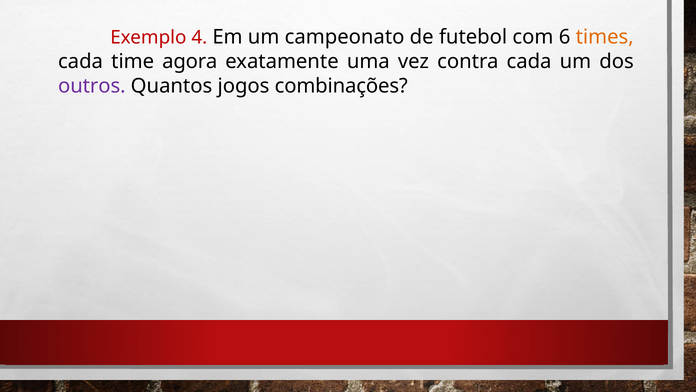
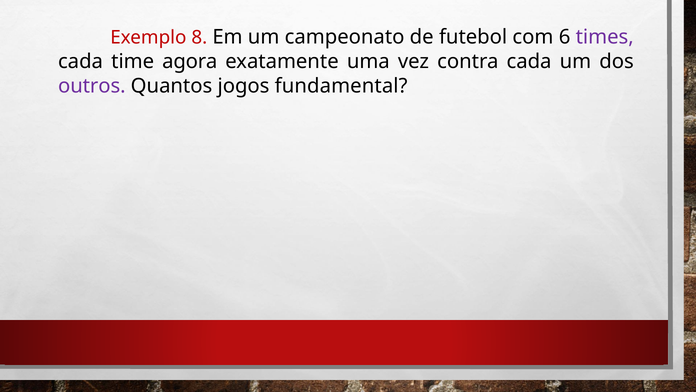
4: 4 -> 8
times colour: orange -> purple
combinações: combinações -> fundamental
